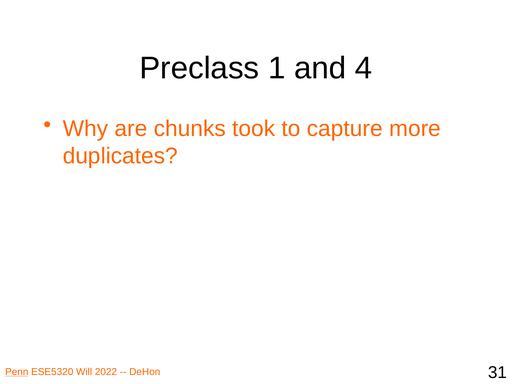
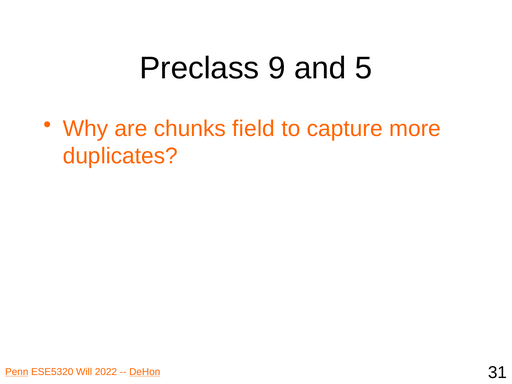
1: 1 -> 9
4: 4 -> 5
took: took -> field
DeHon underline: none -> present
